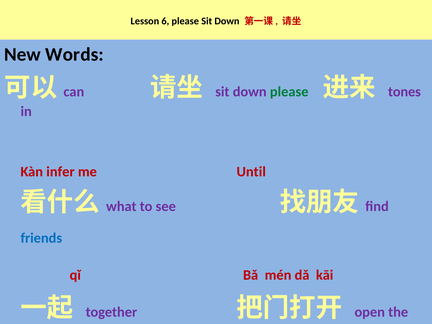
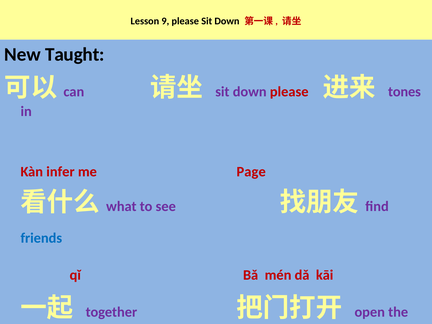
6: 6 -> 9
Words: Words -> Taught
please at (289, 92) colour: green -> red
Until: Until -> Page
